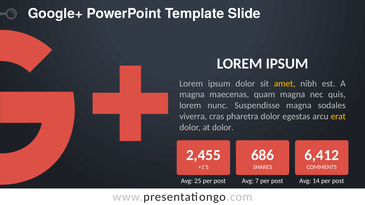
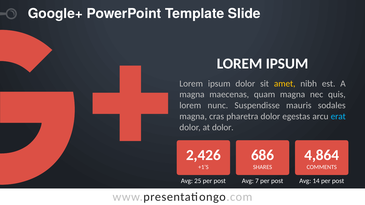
Suspendisse magna: magna -> mauris
viverra at (193, 117): viverra -> magna
erat colour: yellow -> light blue
2,455: 2,455 -> 2,426
6,412: 6,412 -> 4,864
